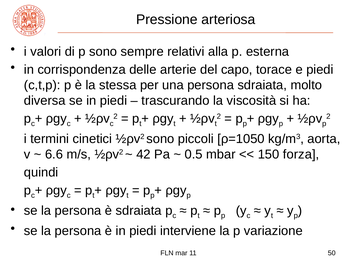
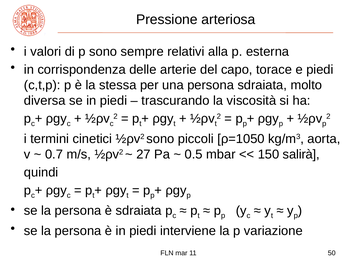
6.6: 6.6 -> 0.7
42: 42 -> 27
forza: forza -> salirà
